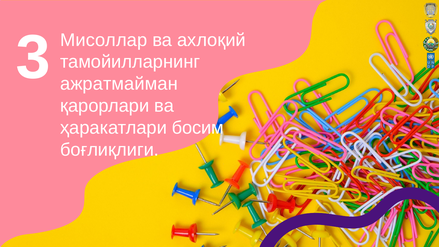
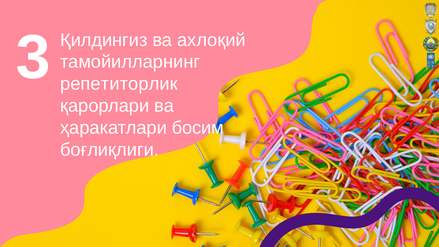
Мисоллар: Мисоллар -> Қилдингиз
ажратмайман: ажратмайман -> рeпeтиторлик
